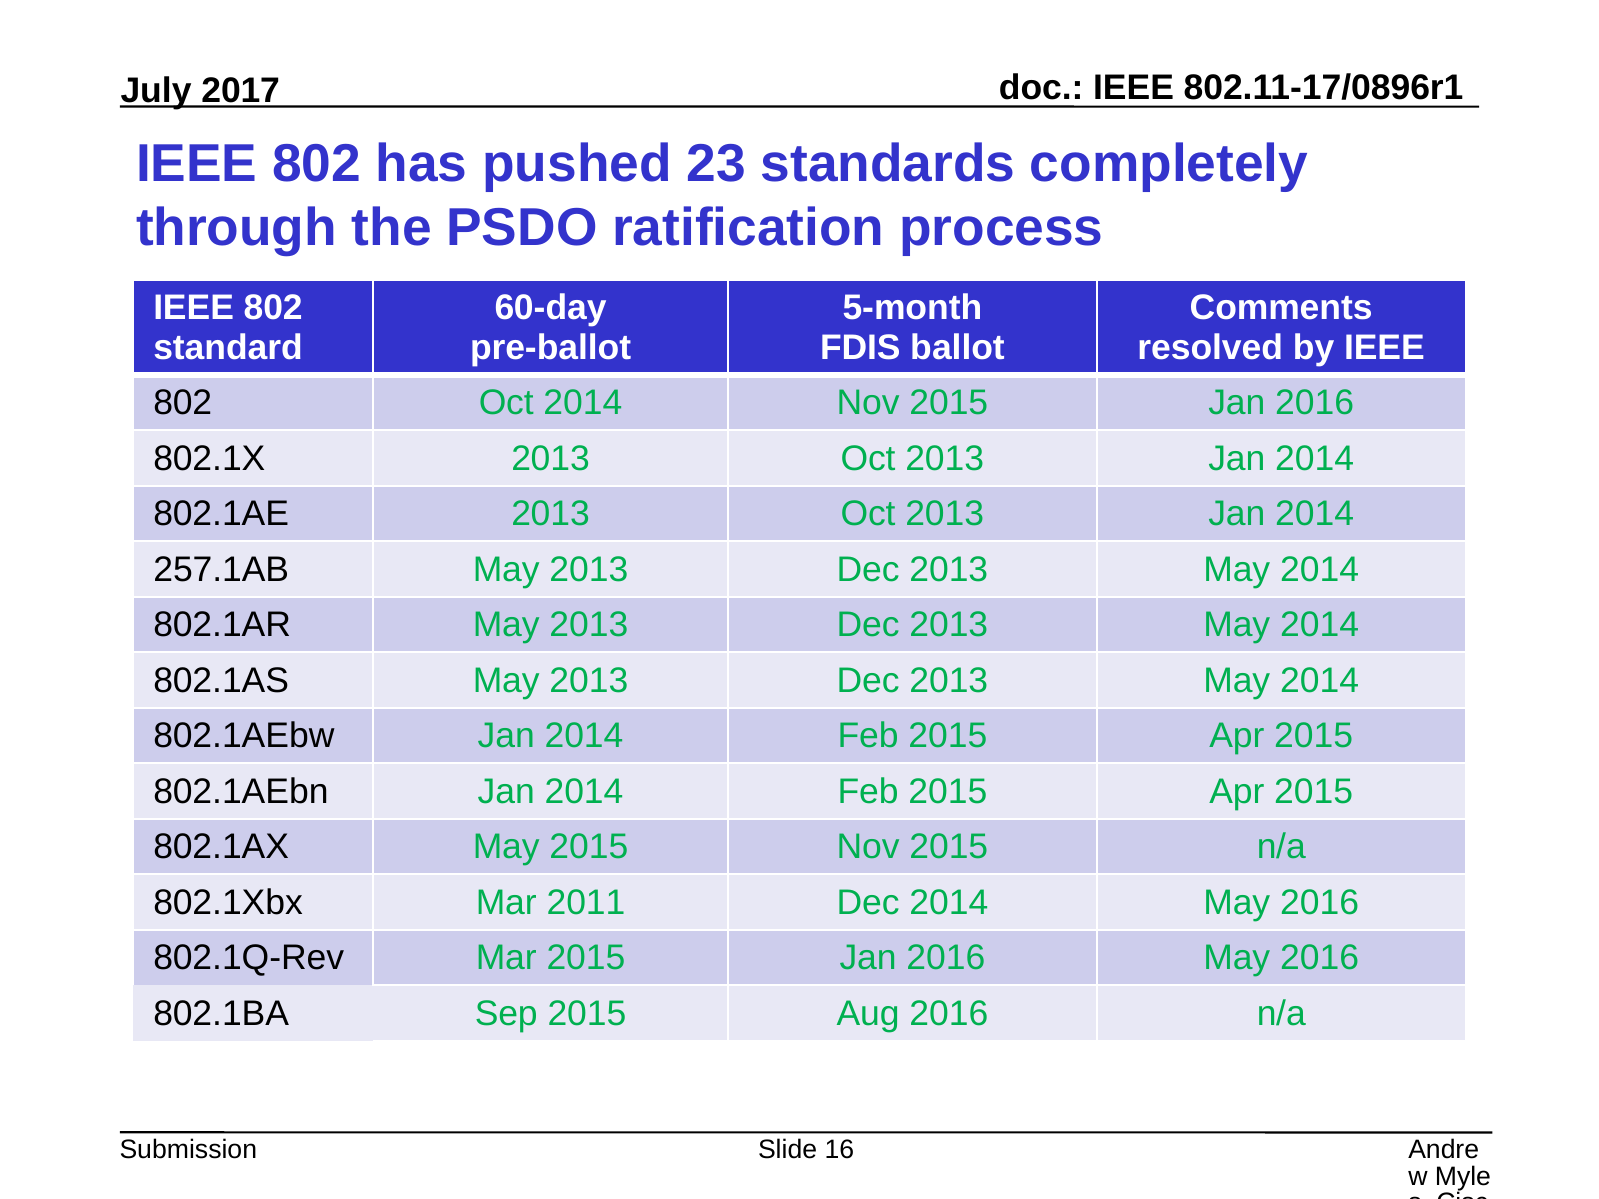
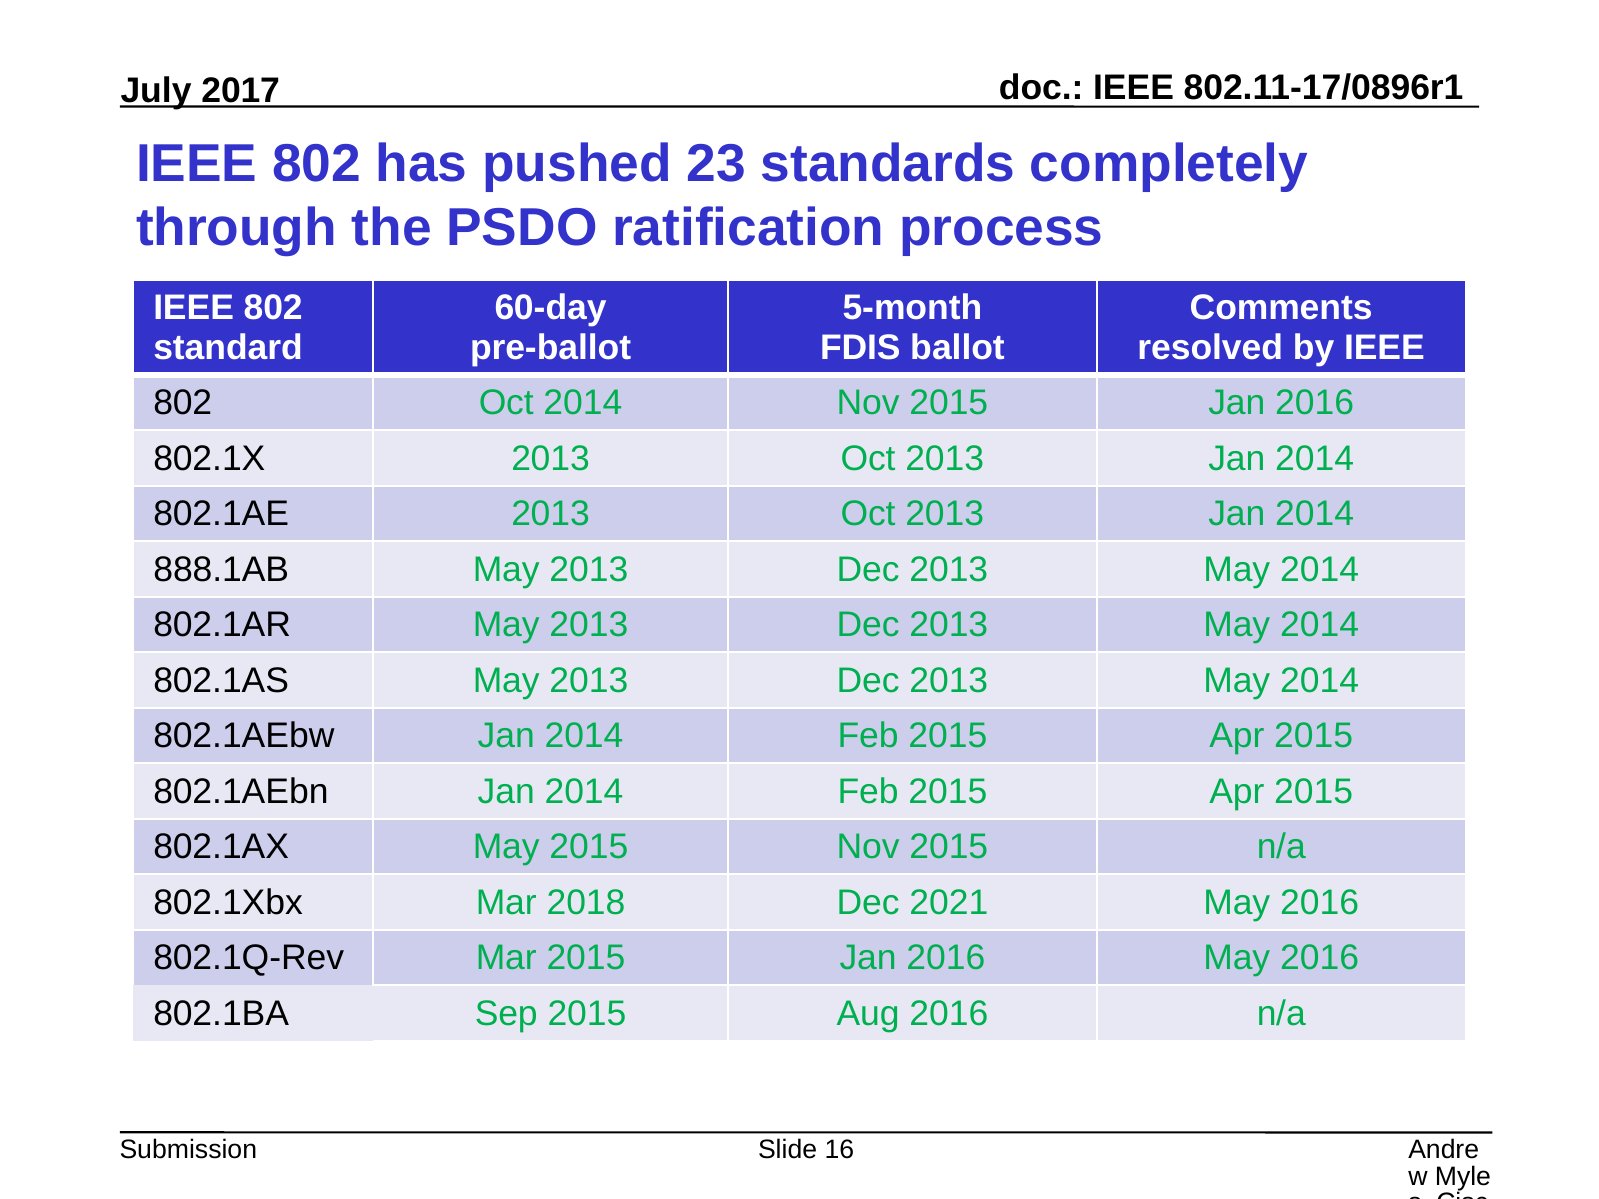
257.1AB: 257.1AB -> 888.1AB
2011: 2011 -> 2018
Dec 2014: 2014 -> 2021
